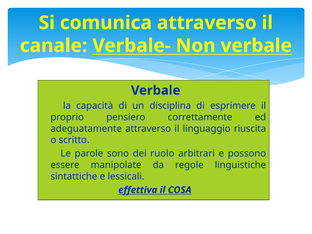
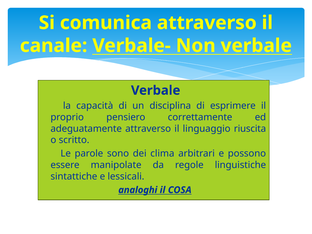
ruolo: ruolo -> clima
effettiva: effettiva -> analoghi
